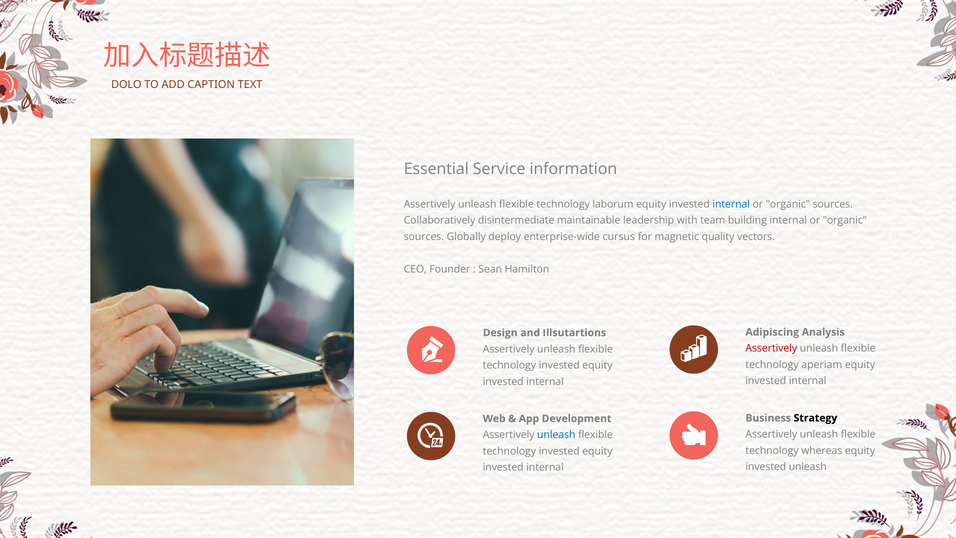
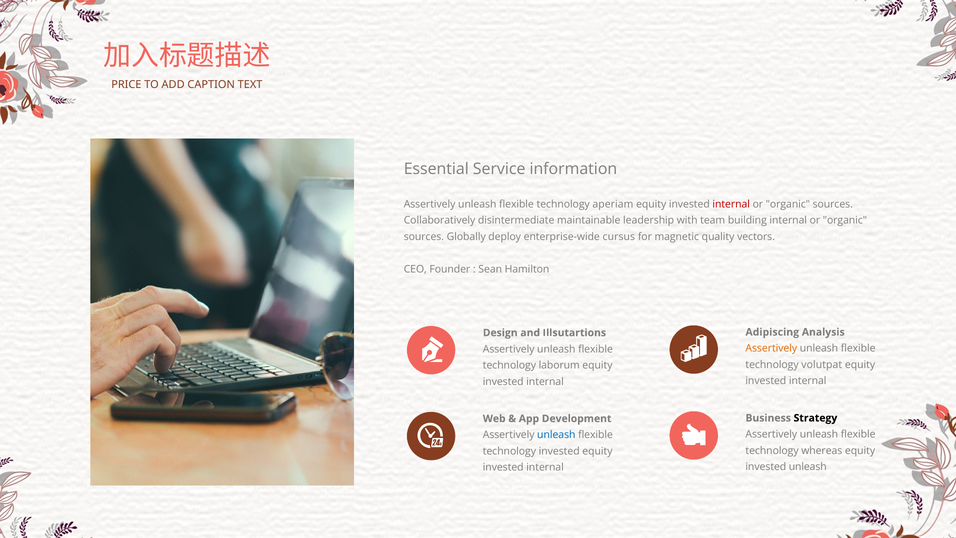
DOLO: DOLO -> PRICE
laborum: laborum -> aperiam
internal at (731, 204) colour: blue -> red
Assertively at (771, 348) colour: red -> orange
aperiam: aperiam -> volutpat
invested at (559, 365): invested -> laborum
